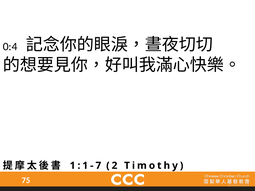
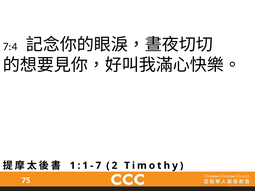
0:4: 0:4 -> 7:4
